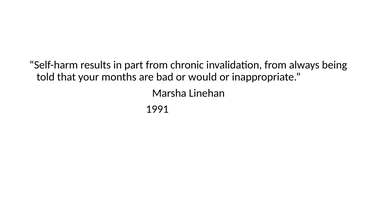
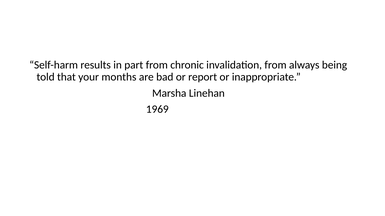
would: would -> report
1991: 1991 -> 1969
